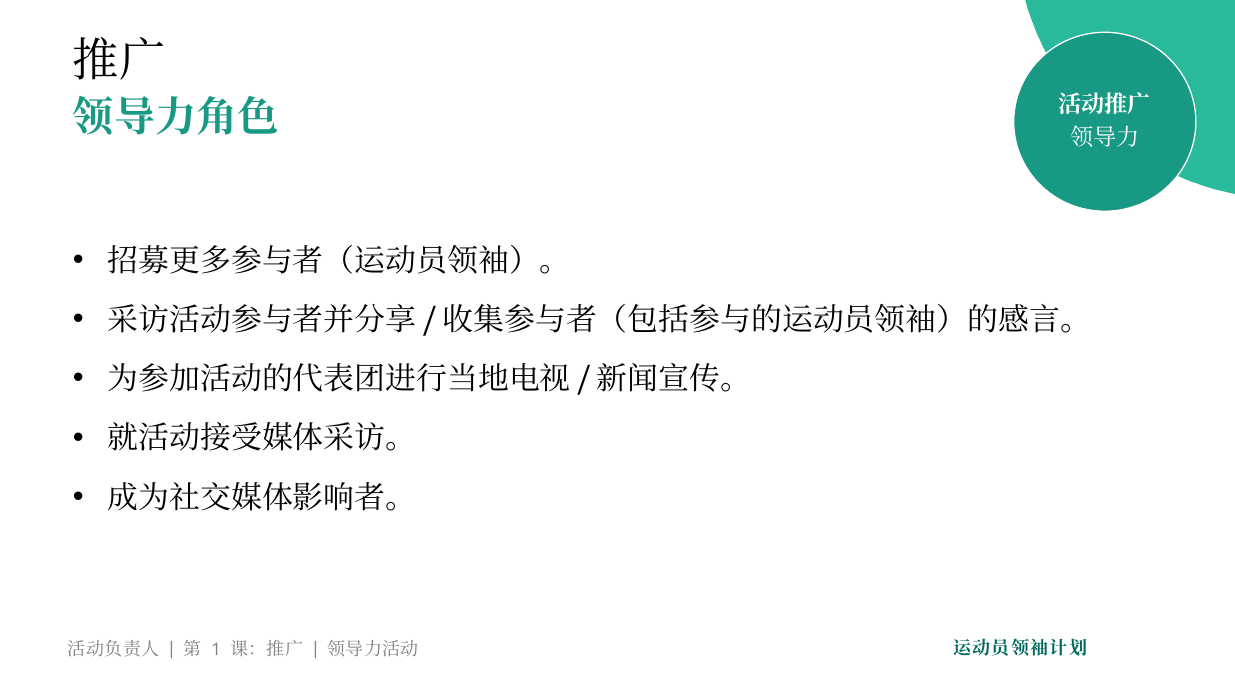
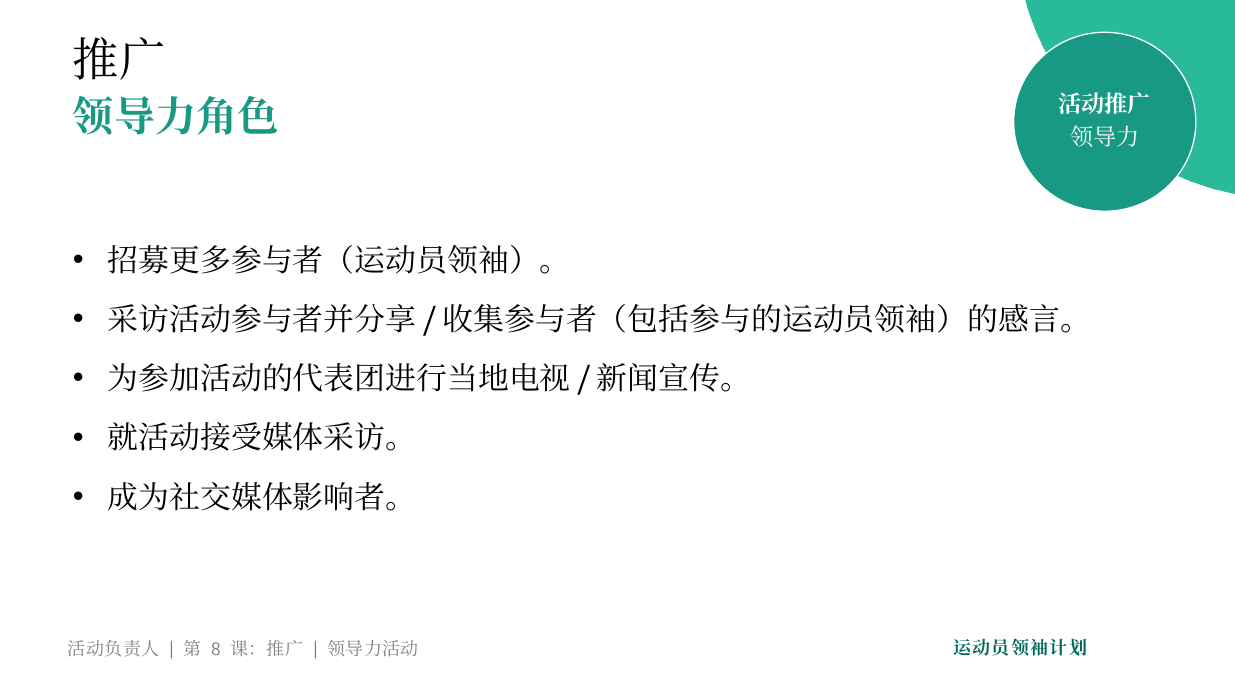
1: 1 -> 8
